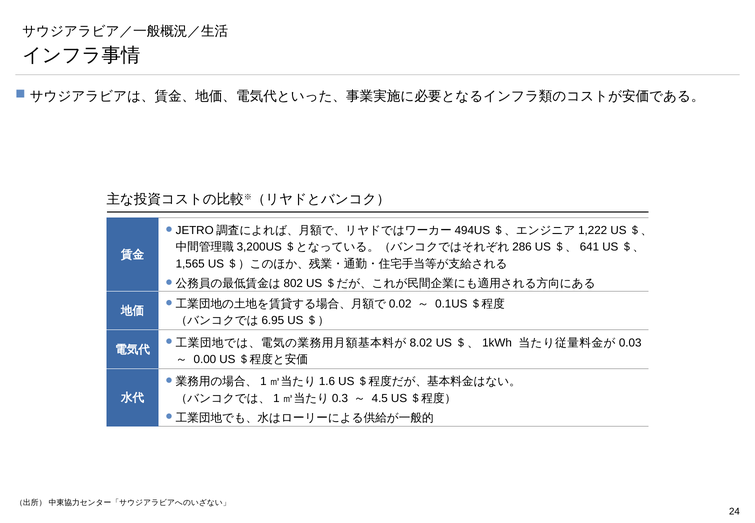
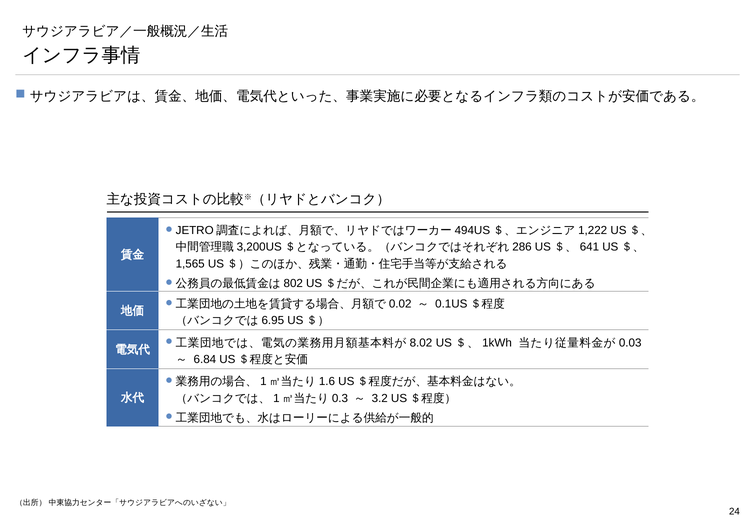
0.00: 0.00 -> 6.84
4.5: 4.5 -> 3.2
